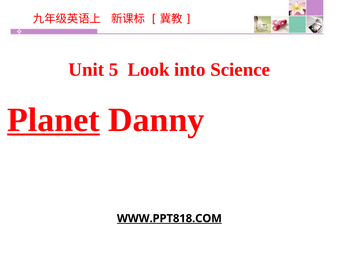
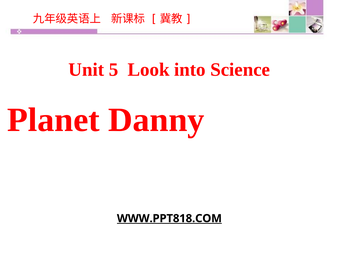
Planet underline: present -> none
